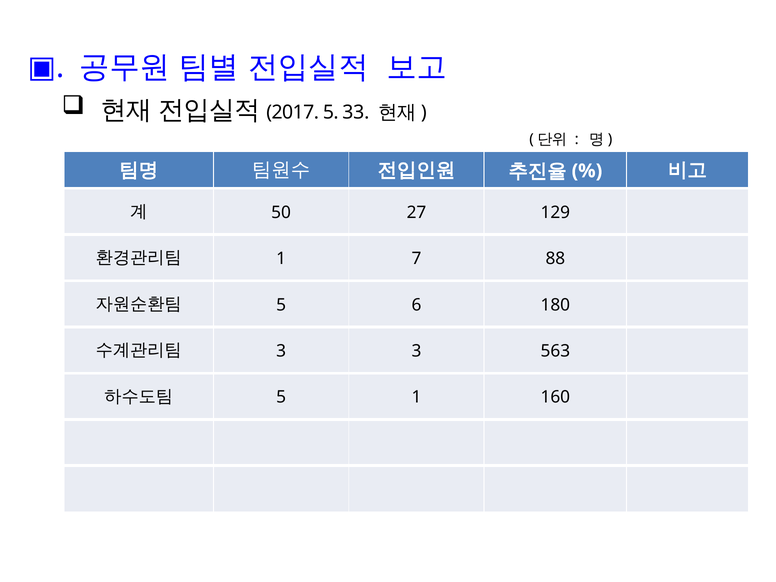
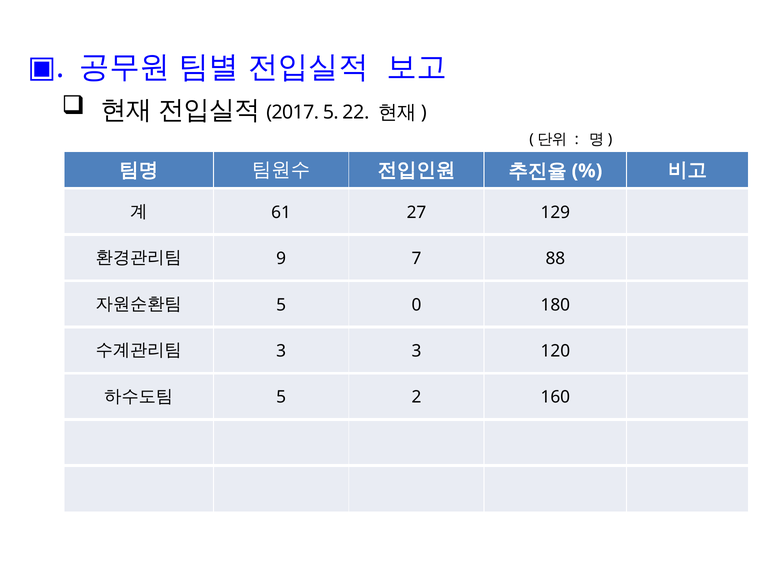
33: 33 -> 22
50: 50 -> 61
1 at (281, 259): 1 -> 9
6: 6 -> 0
563: 563 -> 120
5 1: 1 -> 2
